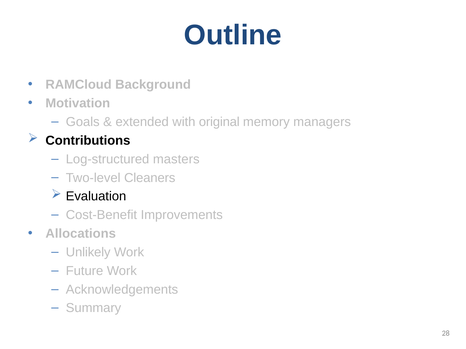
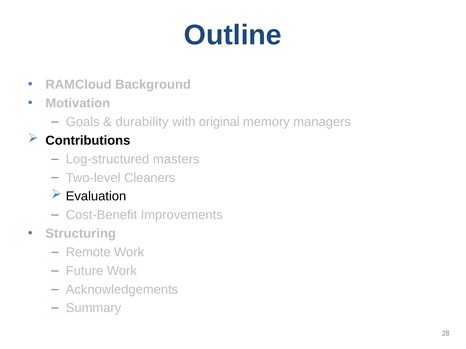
extended: extended -> durability
Allocations: Allocations -> Structuring
Unlikely: Unlikely -> Remote
